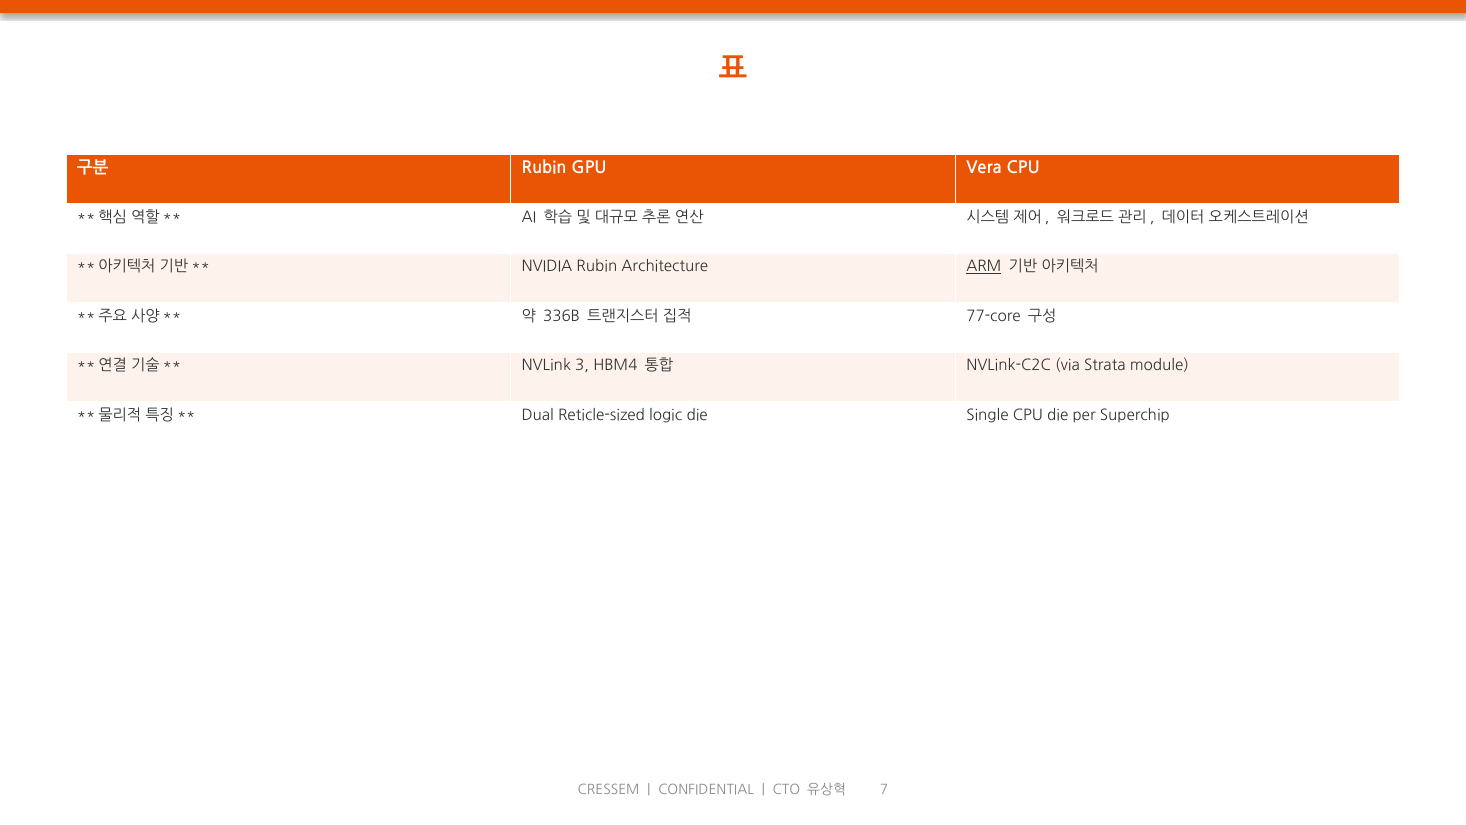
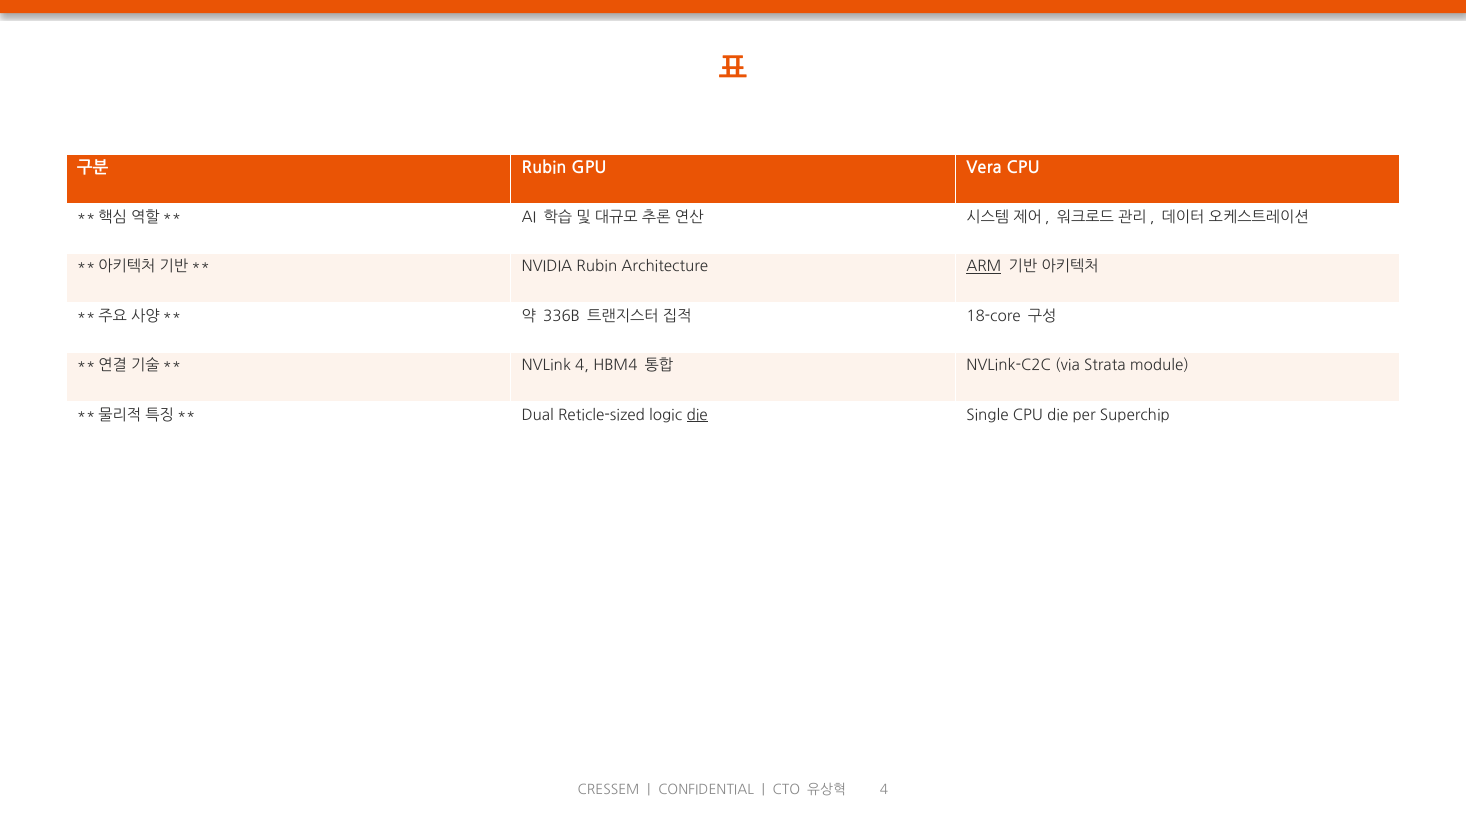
77-core: 77-core -> 18-core
NVLink 3: 3 -> 4
die at (697, 415) underline: none -> present
7 at (884, 790): 7 -> 4
